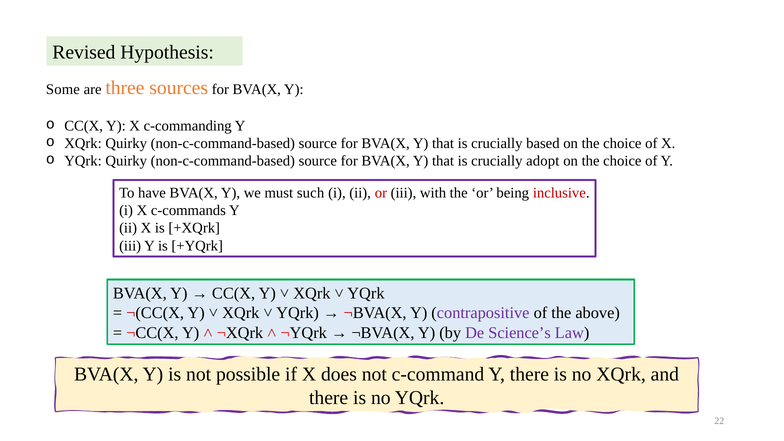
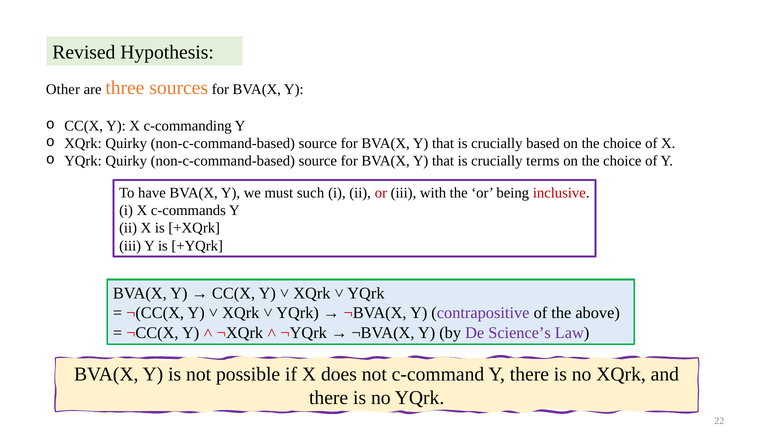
Some: Some -> Other
adopt: adopt -> terms
